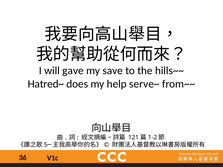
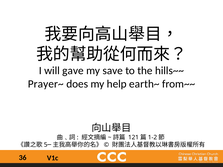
Hatred~: Hatred~ -> Prayer~
serve~: serve~ -> earth~
